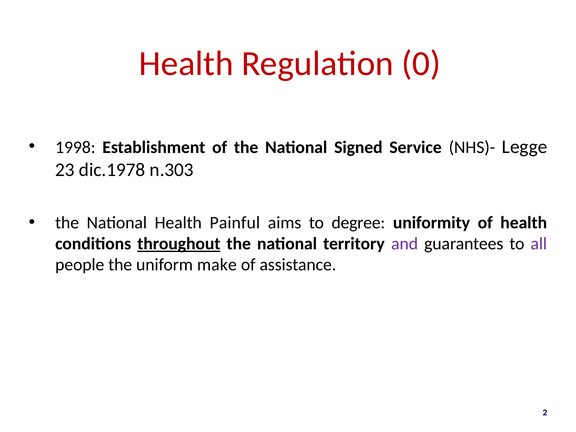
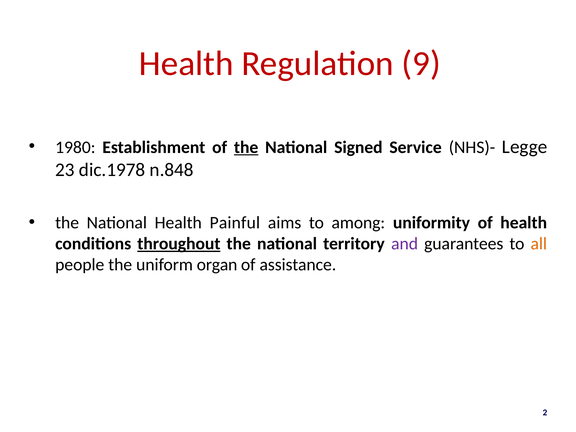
0: 0 -> 9
1998: 1998 -> 1980
the at (246, 147) underline: none -> present
n.303: n.303 -> n.848
degree: degree -> among
all colour: purple -> orange
make: make -> organ
